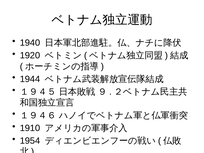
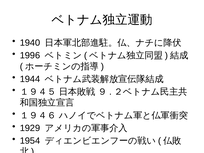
1920: 1920 -> 1996
1910: 1910 -> 1929
